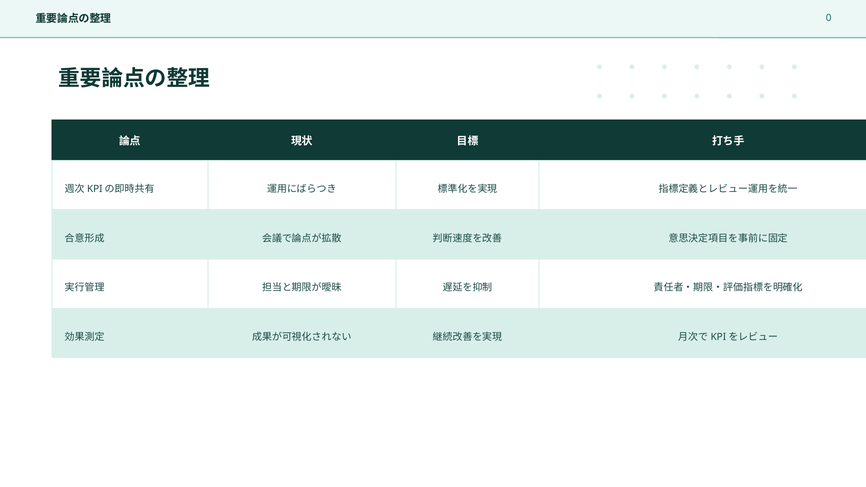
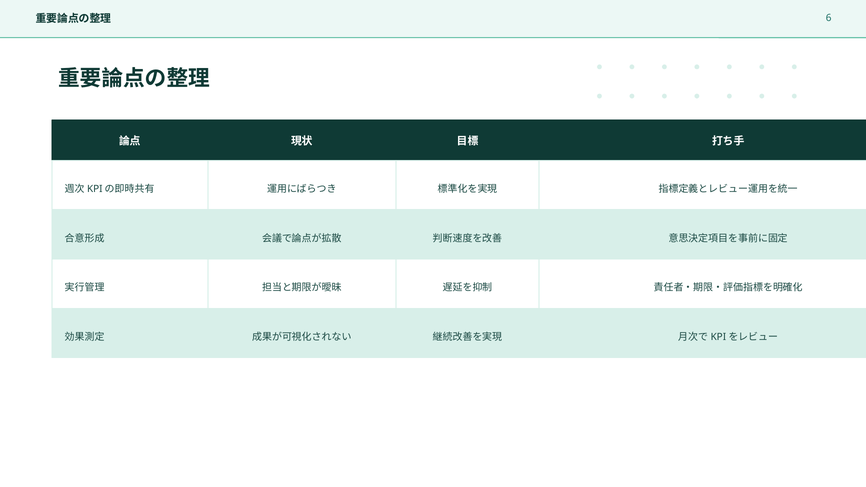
0: 0 -> 6
